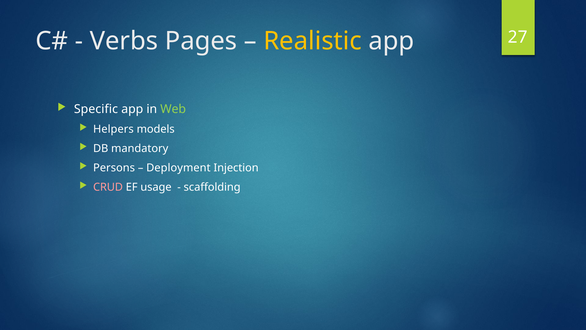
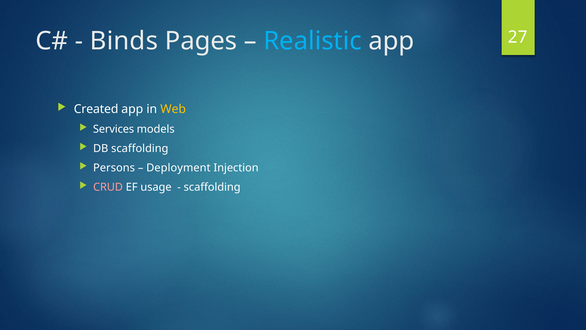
Verbs: Verbs -> Binds
Realistic colour: yellow -> light blue
Specific: Specific -> Created
Web colour: light green -> yellow
Helpers: Helpers -> Services
DB mandatory: mandatory -> scaffolding
